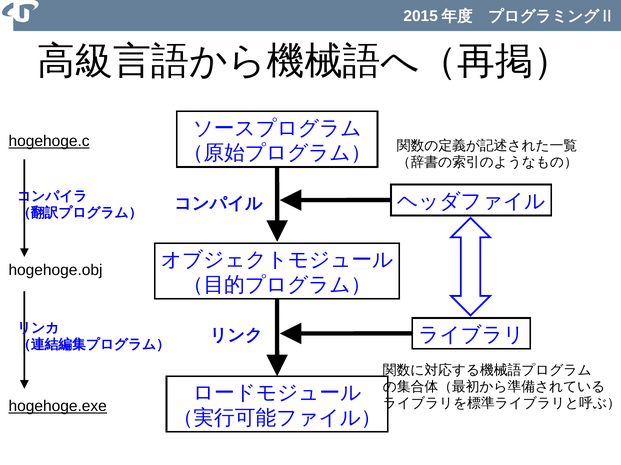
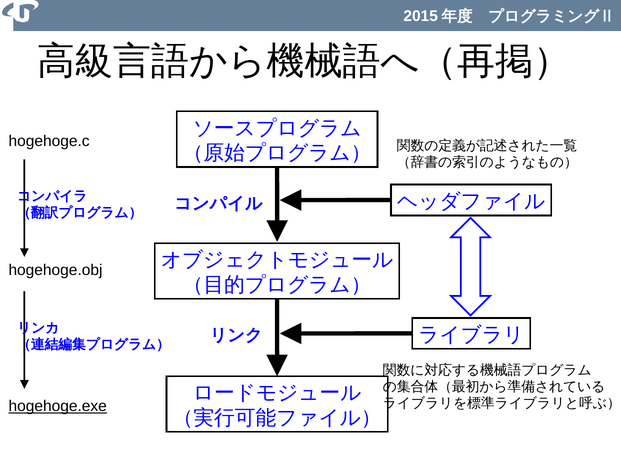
hogehoge.c underline: present -> none
